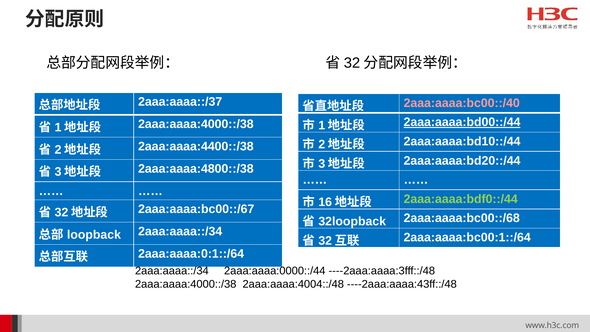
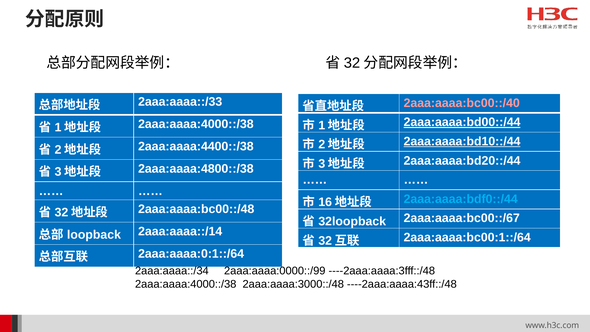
2aaa:aaaa::/37: 2aaa:aaaa::/37 -> 2aaa:aaaa::/33
2aaa:aaaa:bd10::/44 underline: none -> present
2aaa:aaaa:bdf0::/44 colour: light green -> light blue
2aaa:aaaa:bc00::/67: 2aaa:aaaa:bc00::/67 -> 2aaa:aaaa:bc00::/48
2aaa:aaaa:bc00::/68: 2aaa:aaaa:bc00::/68 -> 2aaa:aaaa:bc00::/67
2aaa:aaaa::/34 at (180, 231): 2aaa:aaaa::/34 -> 2aaa:aaaa::/14
2aaa:aaaa:0000::/44: 2aaa:aaaa:0000::/44 -> 2aaa:aaaa:0000::/99
2aaa:aaaa:4004::/48: 2aaa:aaaa:4004::/48 -> 2aaa:aaaa:3000::/48
